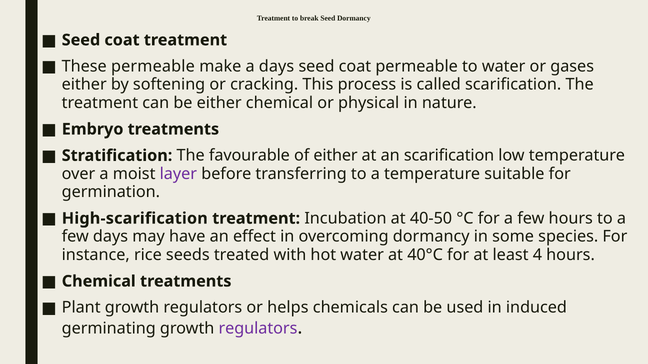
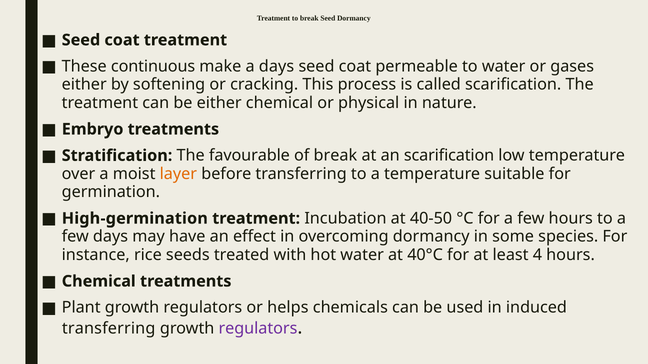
These permeable: permeable -> continuous
of either: either -> break
layer colour: purple -> orange
High-scarification: High-scarification -> High-germination
germinating at (109, 329): germinating -> transferring
